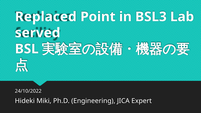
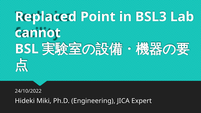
served: served -> cannot
